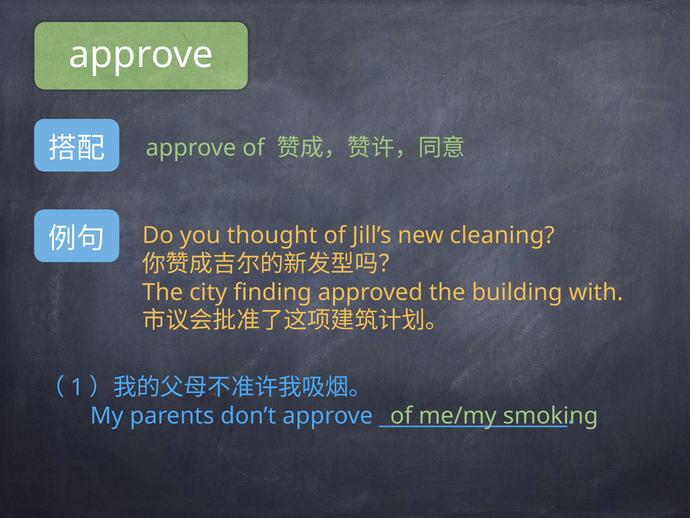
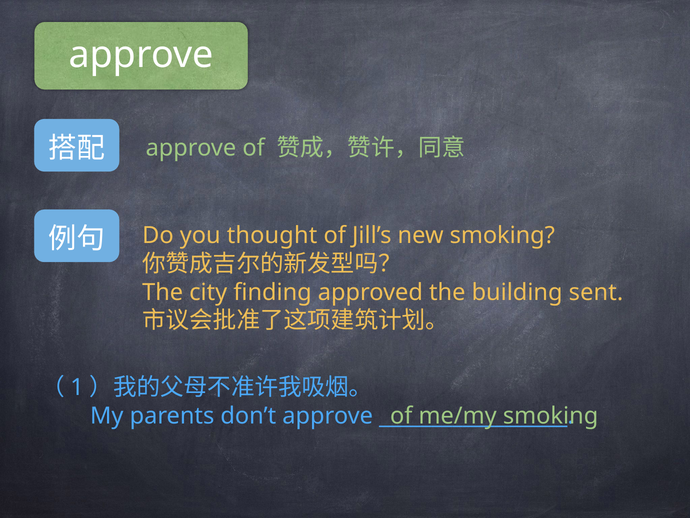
new cleaning: cleaning -> smoking
with: with -> sent
